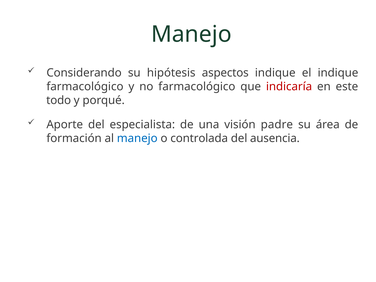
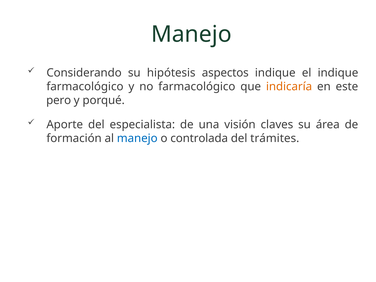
indicaría colour: red -> orange
todo: todo -> pero
padre: padre -> claves
ausencia: ausencia -> trámites
